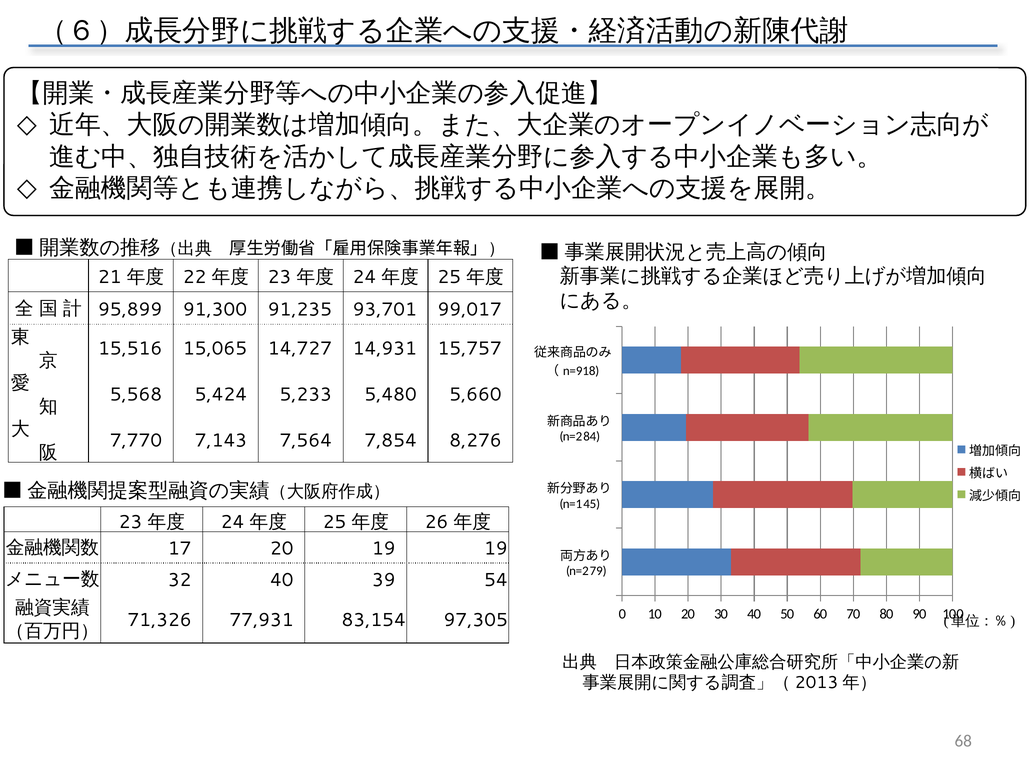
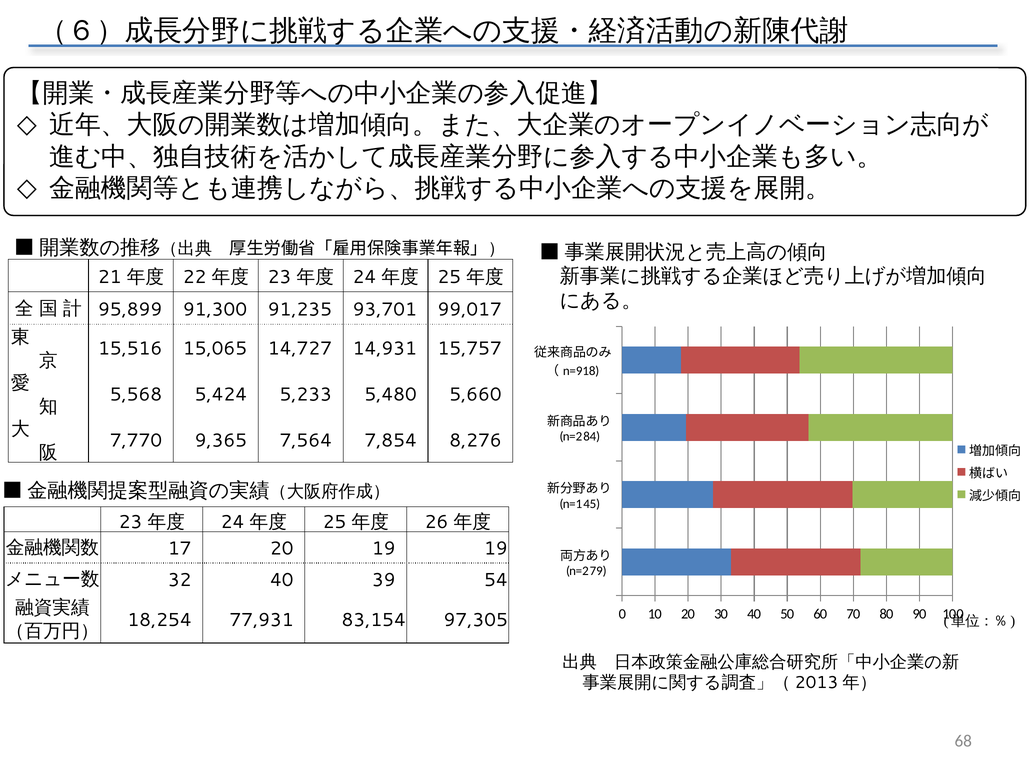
7,143: 7,143 -> 9,365
71,326: 71,326 -> 18,254
